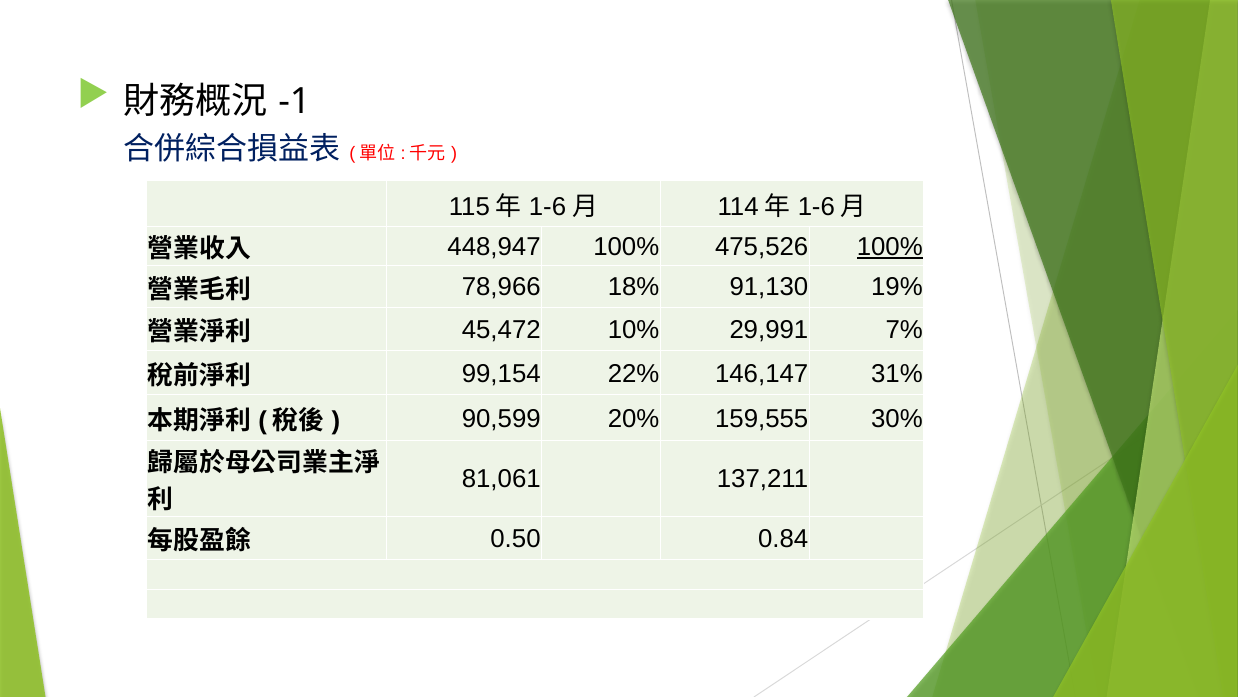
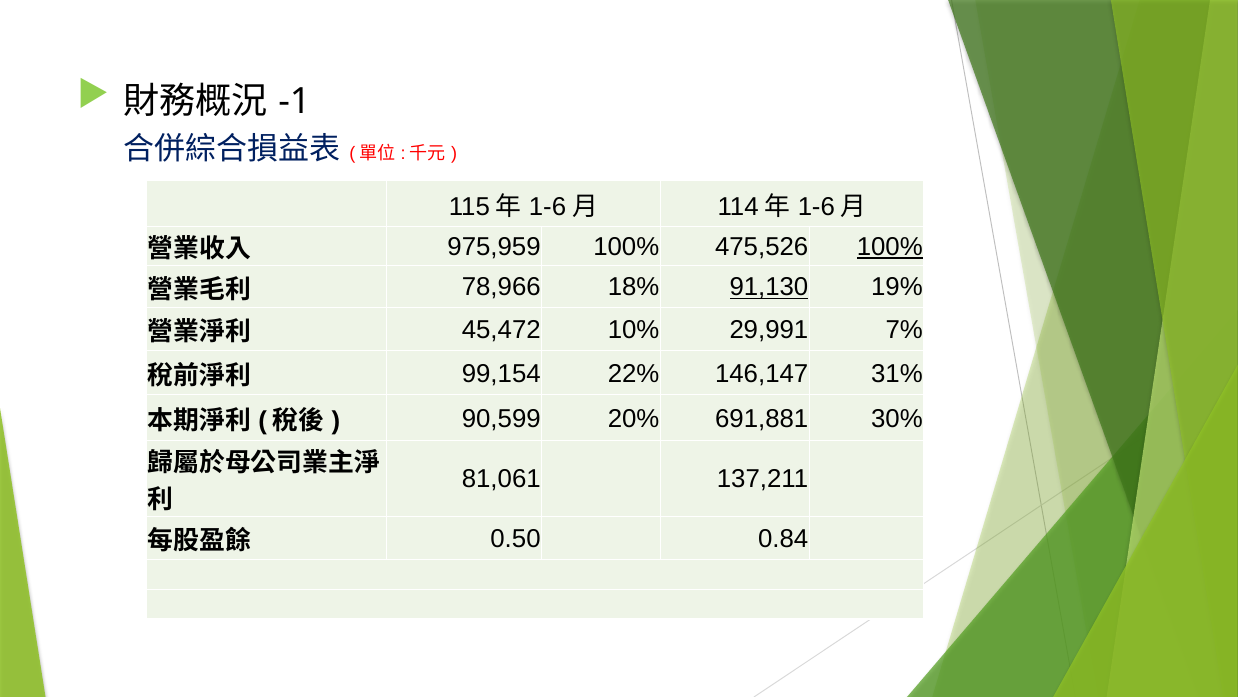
448,947: 448,947 -> 975,959
91,130 underline: none -> present
159,555: 159,555 -> 691,881
